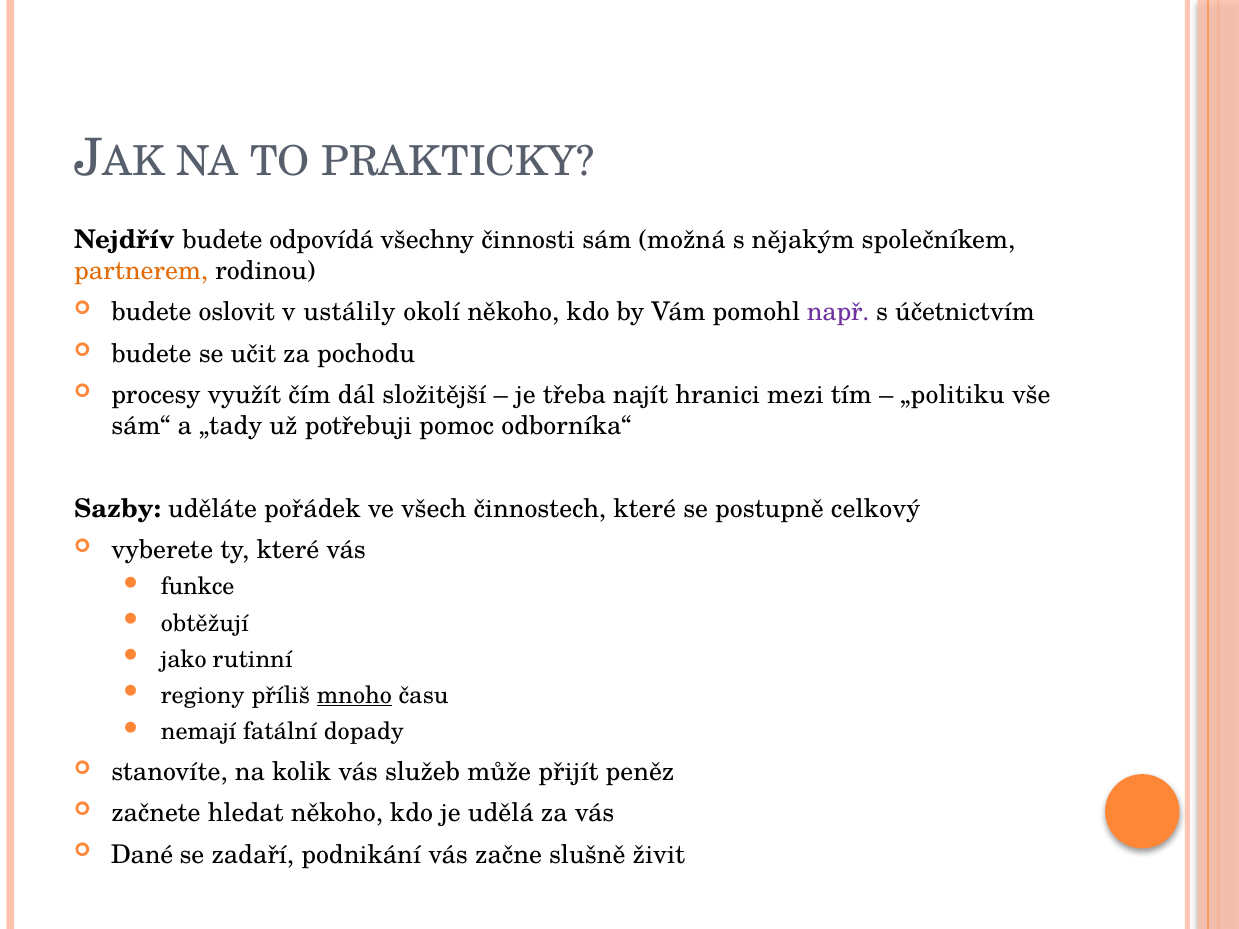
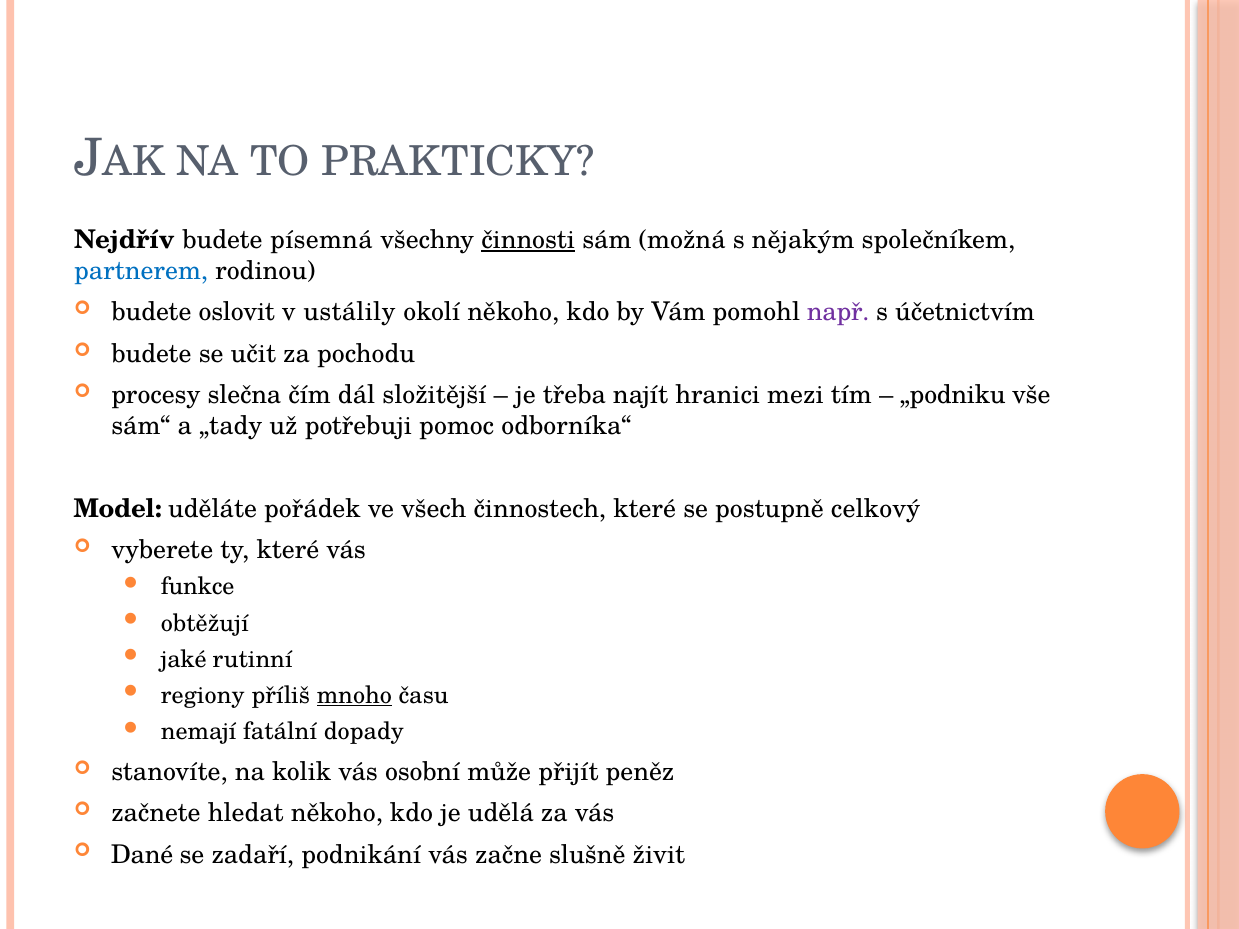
odpovídá: odpovídá -> písemná
činnosti underline: none -> present
partnerem colour: orange -> blue
využít: využít -> slečna
„politiku: „politiku -> „podniku
Sazby: Sazby -> Model
jako: jako -> jaké
služeb: služeb -> osobní
